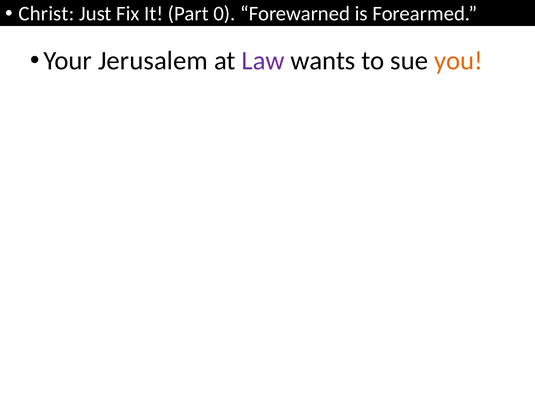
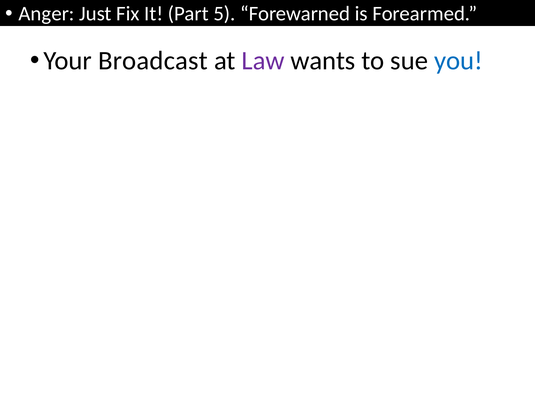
Christ: Christ -> Anger
0: 0 -> 5
Jerusalem: Jerusalem -> Broadcast
you colour: orange -> blue
